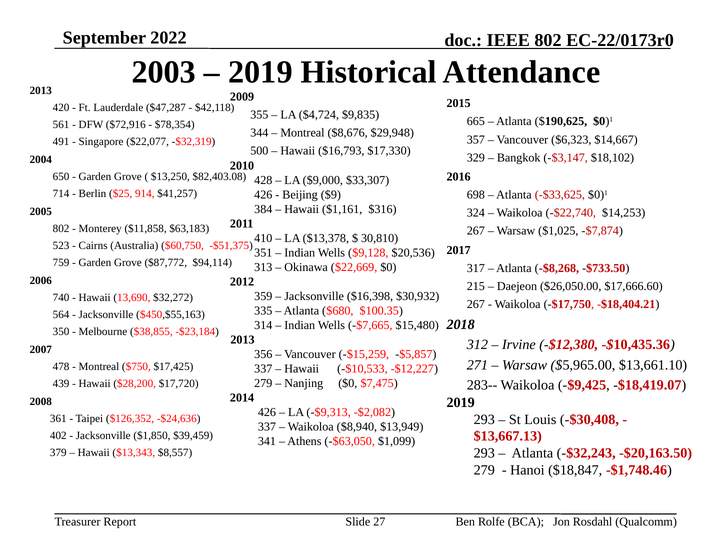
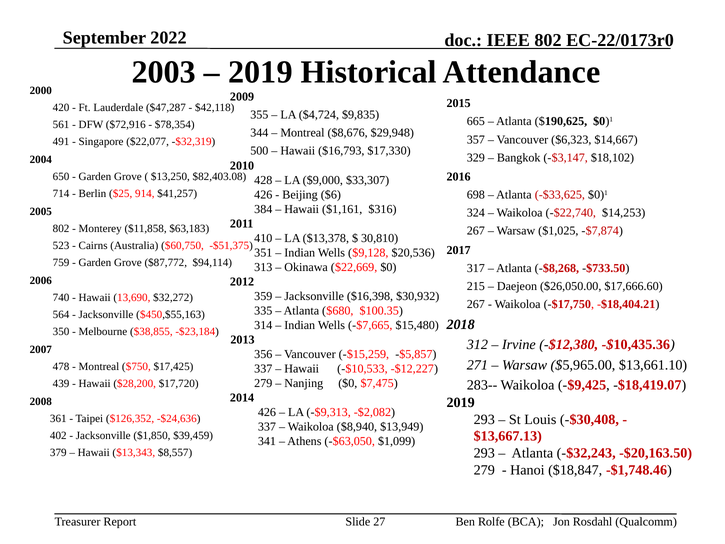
2013 at (41, 91): 2013 -> 2000
$9: $9 -> $6
